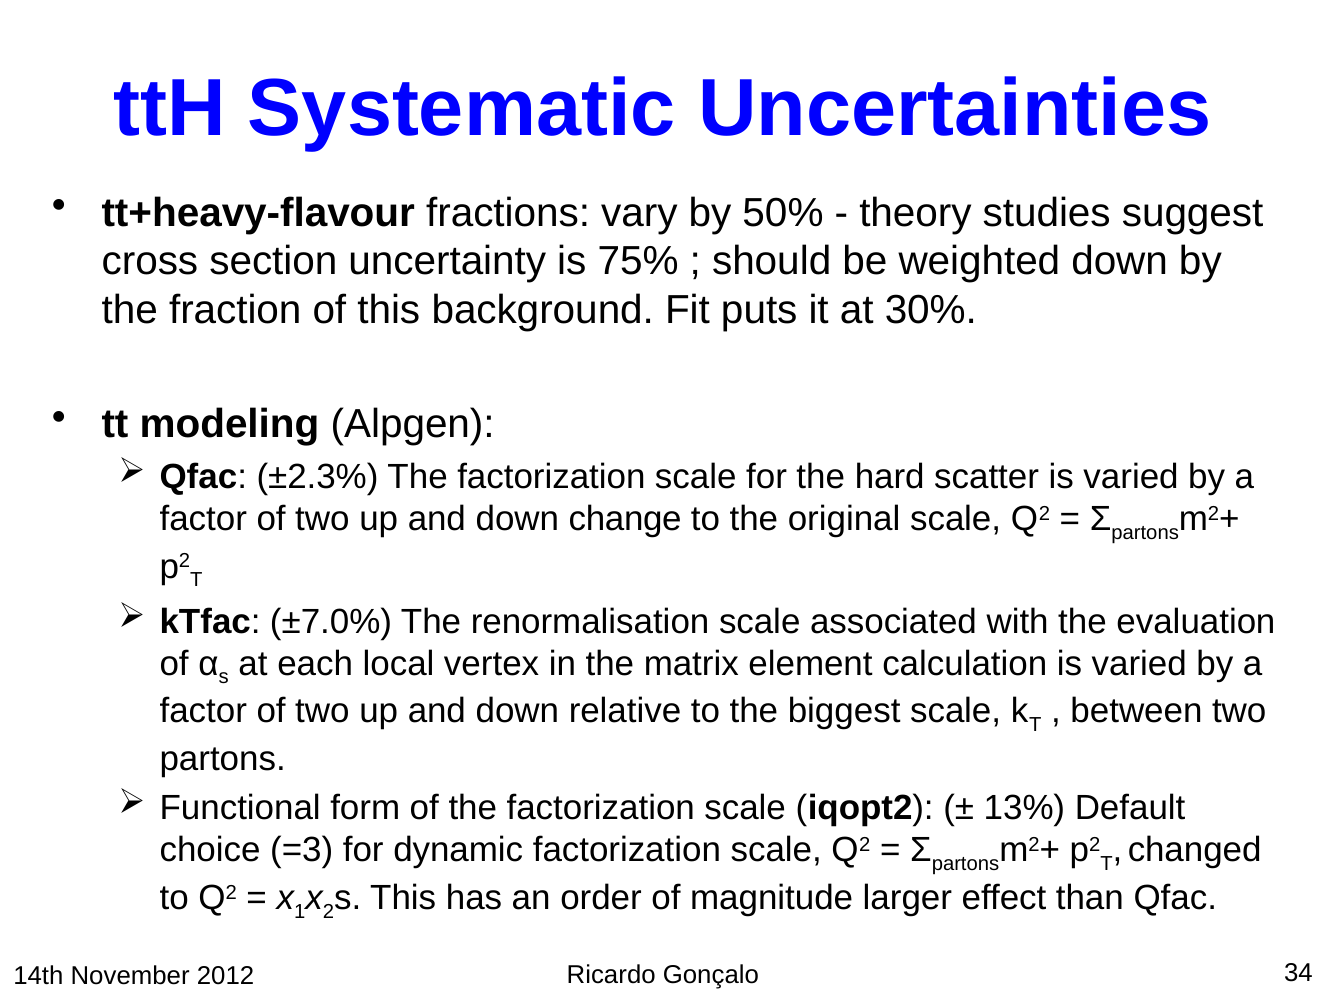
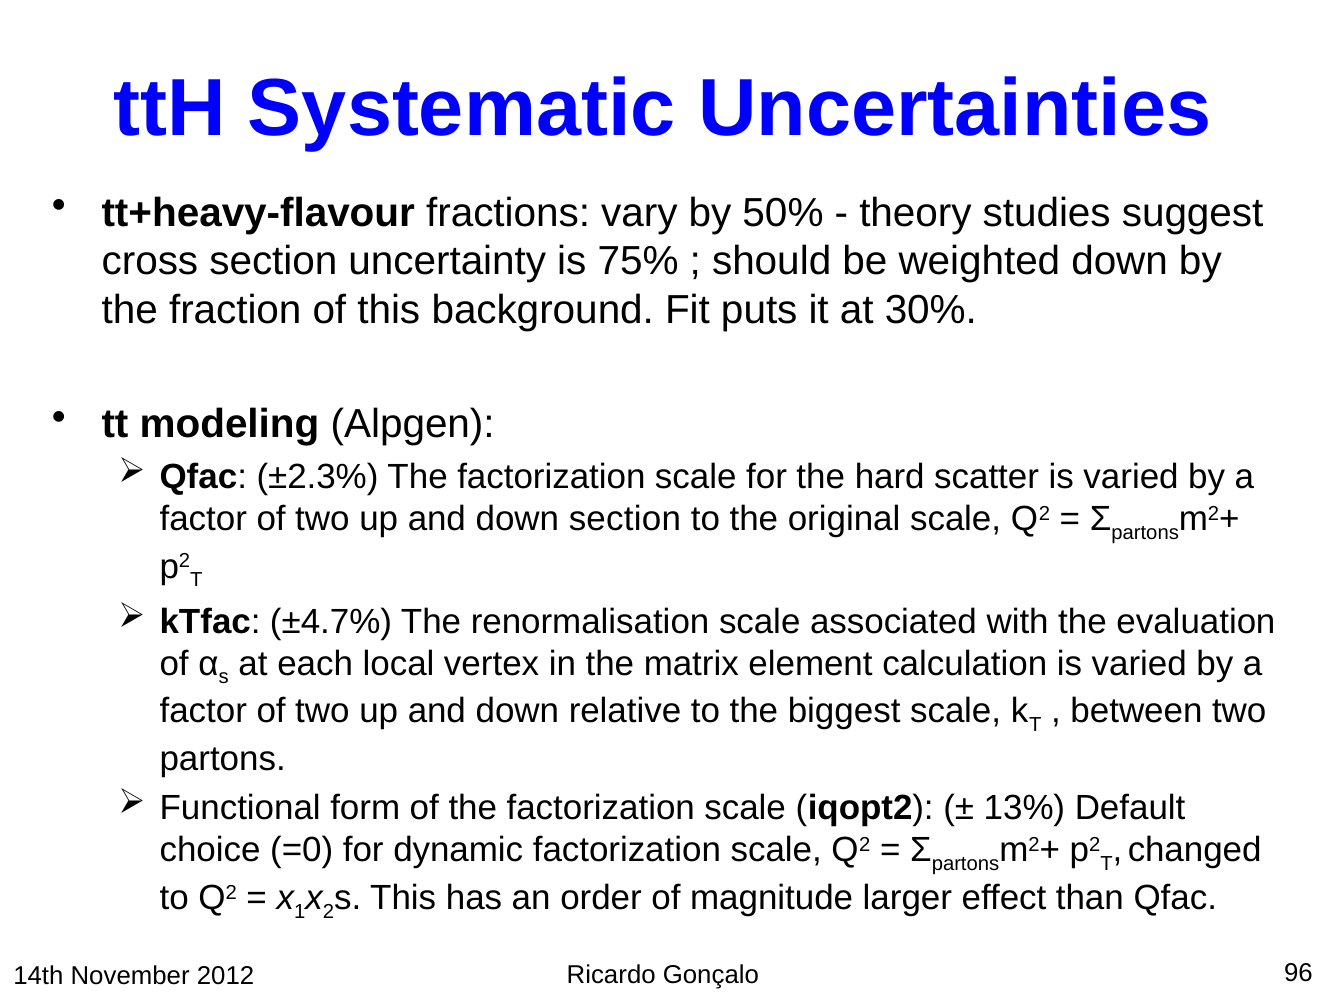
down change: change -> section
±7.0%: ±7.0% -> ±4.7%
=3: =3 -> =0
34: 34 -> 96
